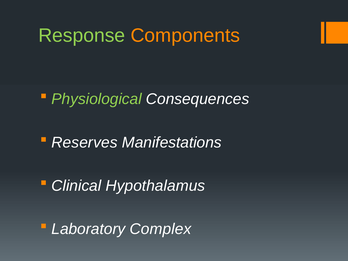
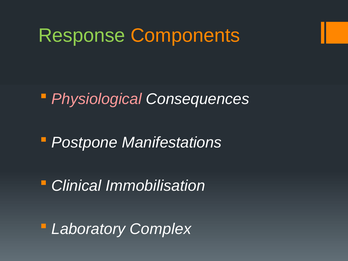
Physiological colour: light green -> pink
Reserves: Reserves -> Postpone
Hypothalamus: Hypothalamus -> Immobilisation
